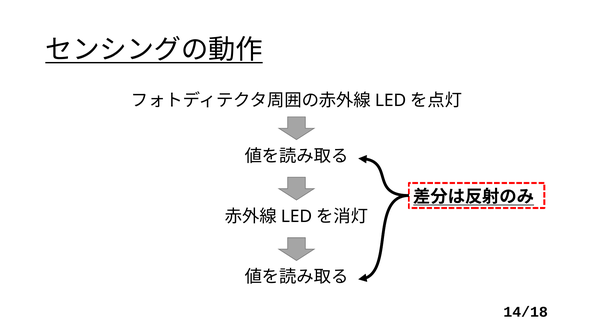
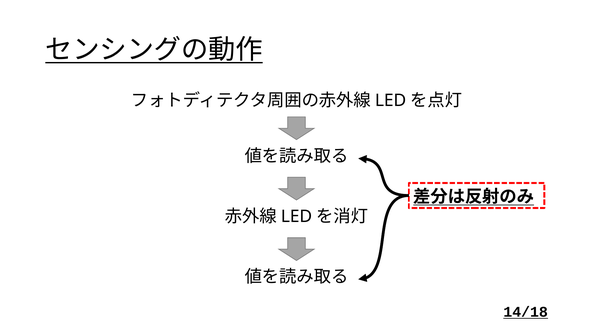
14/18 underline: none -> present
